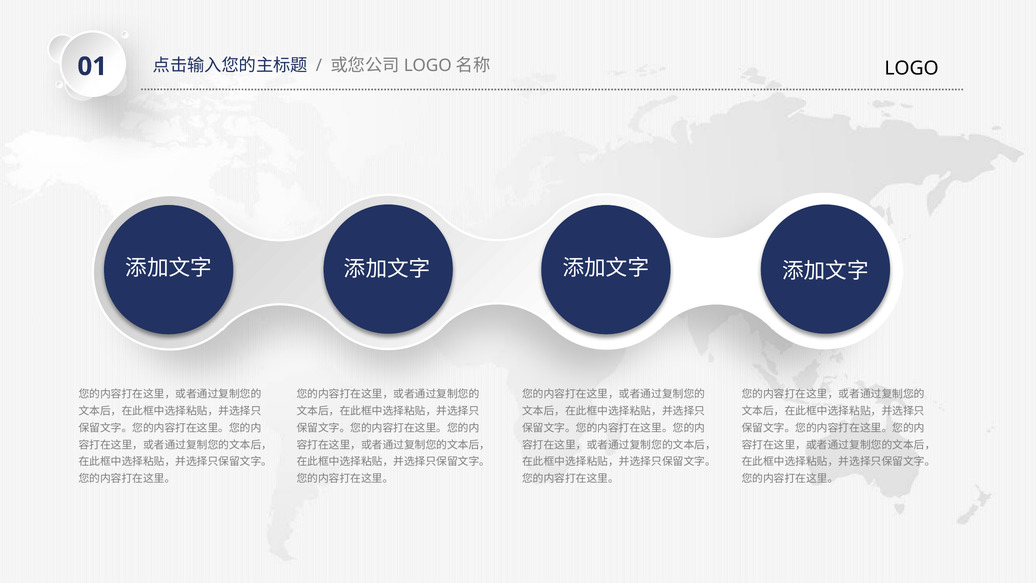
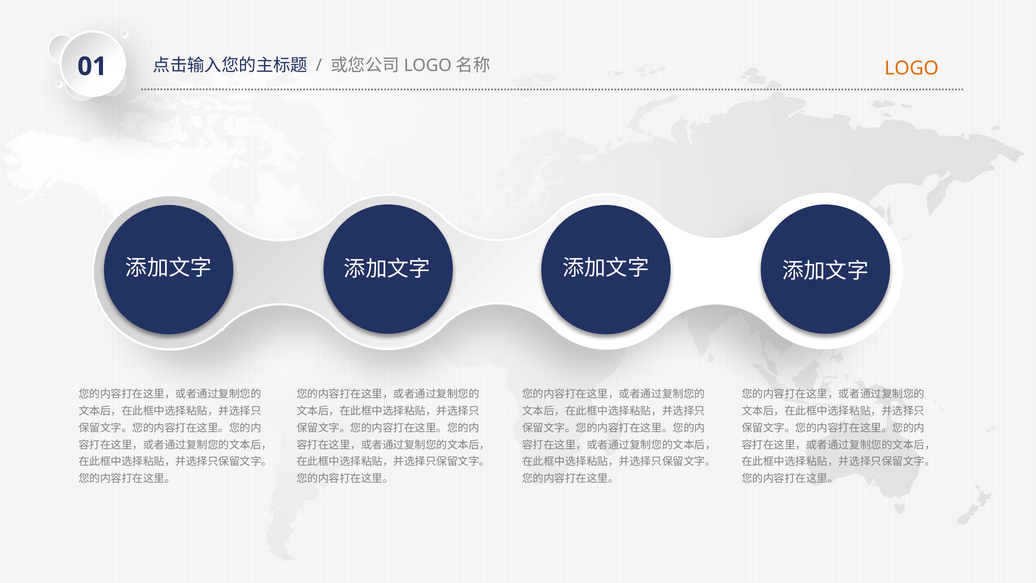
LOGO colour: black -> orange
